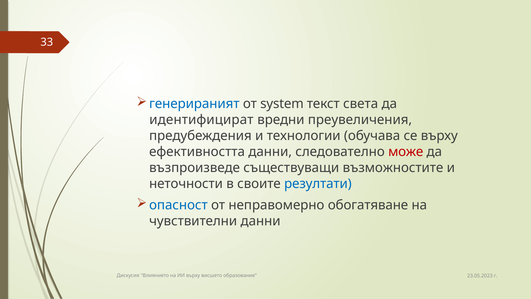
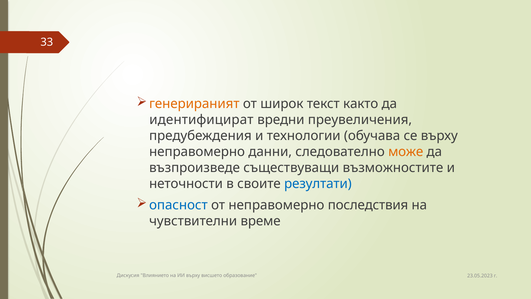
генерираният colour: blue -> orange
system: system -> широк
света: света -> както
ефективността at (197, 152): ефективността -> неправомерно
може colour: red -> orange
обогатяване: обогатяване -> последствия
дaнни: дaнни -> време
